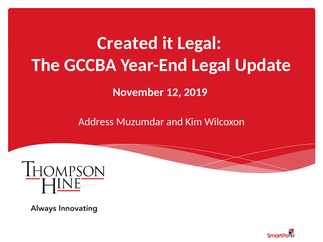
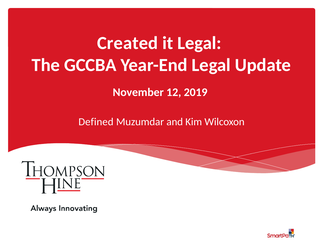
Address: Address -> Defined
